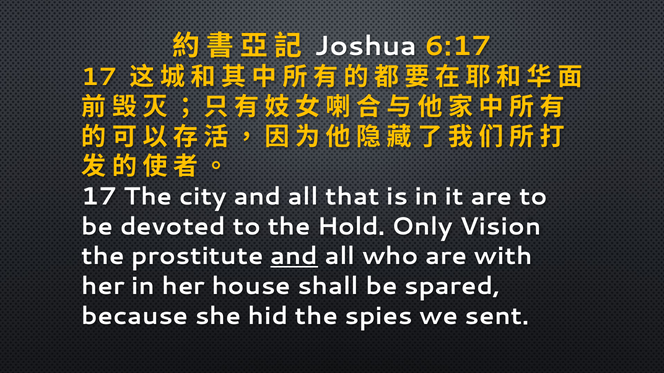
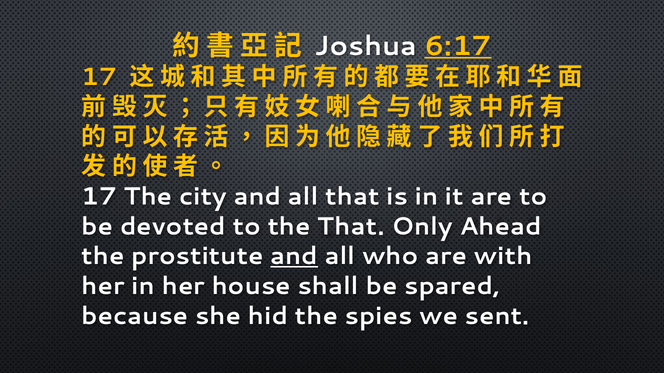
6:17 underline: none -> present
the Hold: Hold -> That
Vision: Vision -> Ahead
